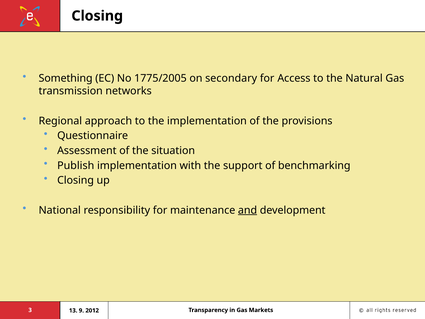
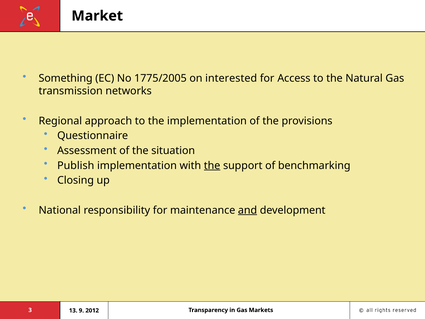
Closing at (97, 16): Closing -> Market
secondary: secondary -> interested
the at (212, 165) underline: none -> present
